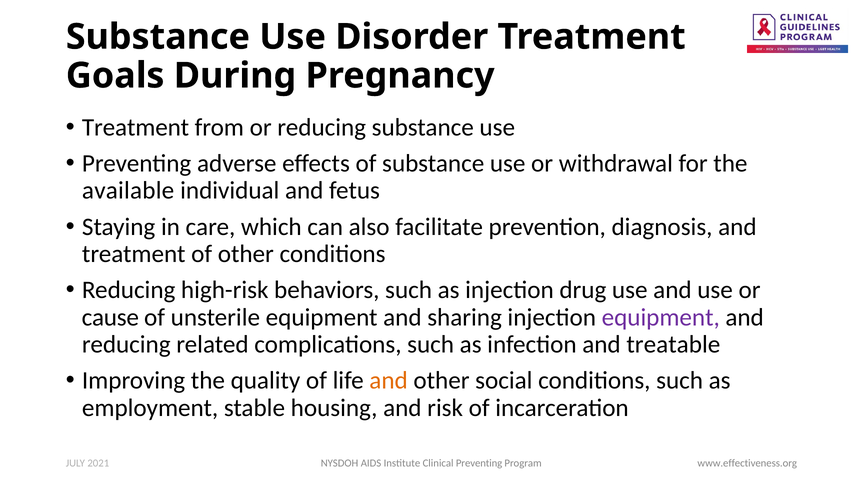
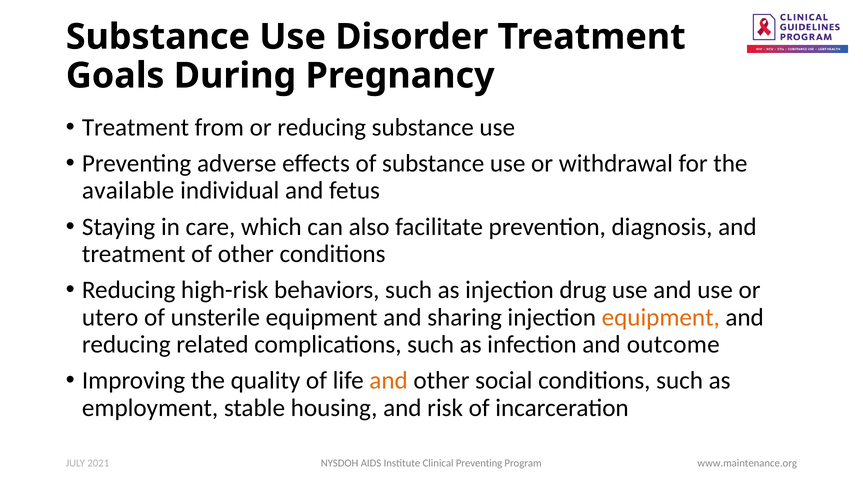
cause: cause -> utero
equipment at (661, 318) colour: purple -> orange
treatable: treatable -> outcome
www.effectiveness.org: www.effectiveness.org -> www.maintenance.org
